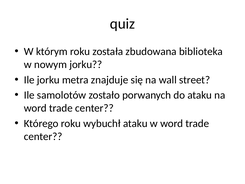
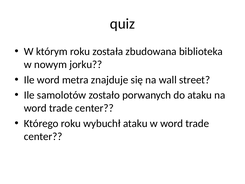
Ile jorku: jorku -> word
